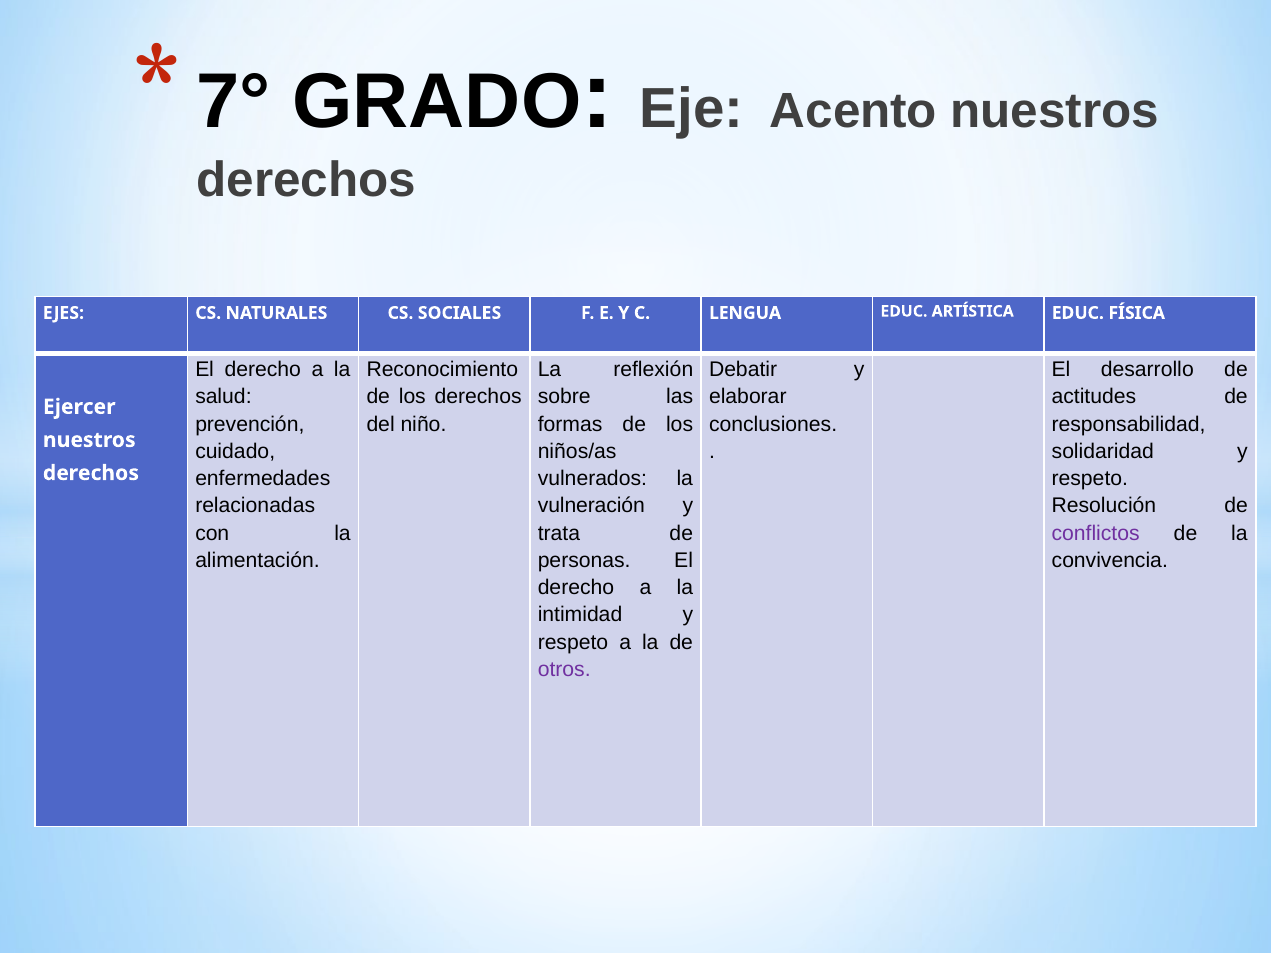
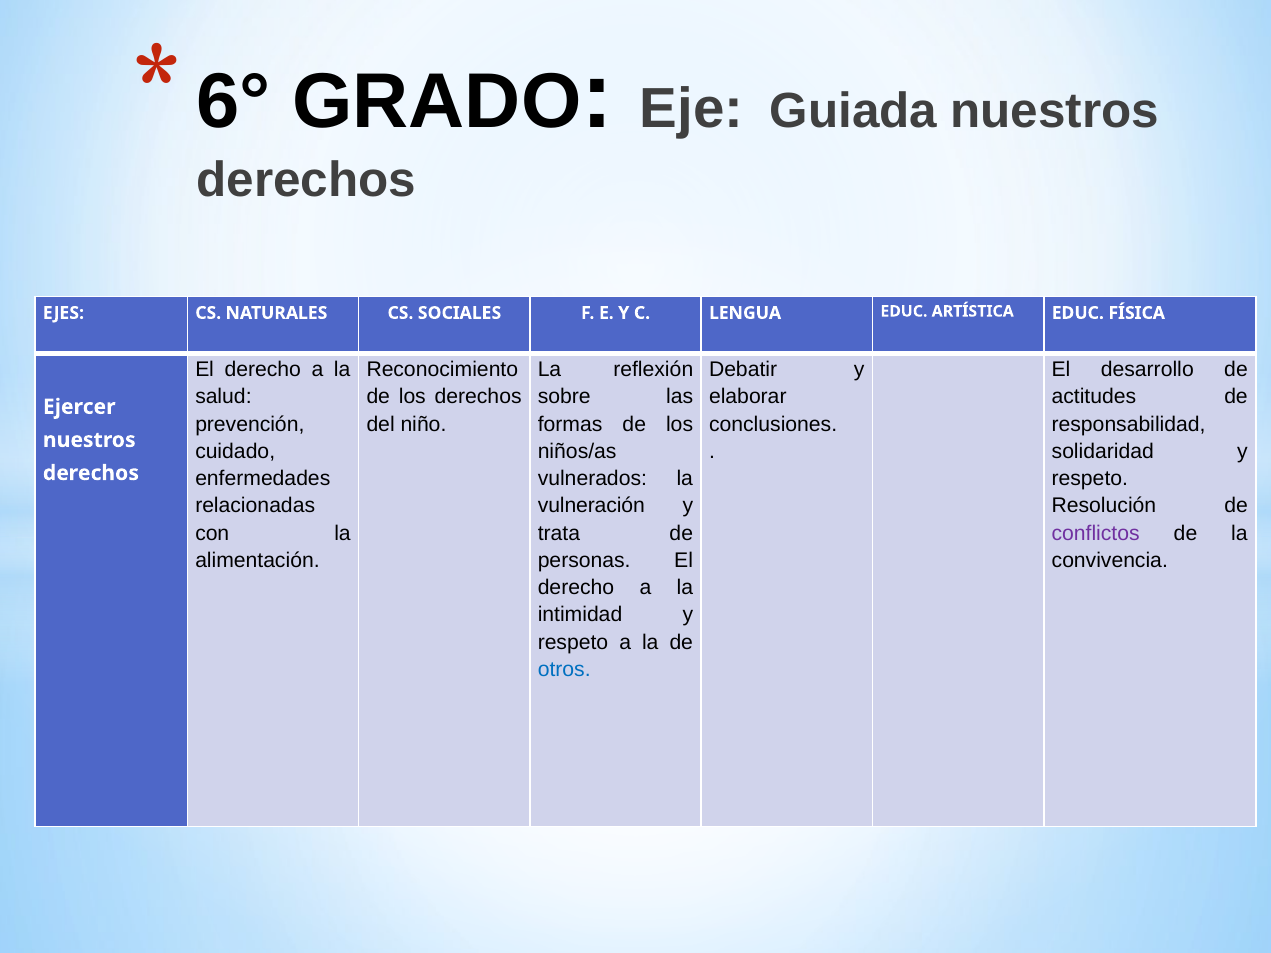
7°: 7° -> 6°
Acento: Acento -> Guiada
otros colour: purple -> blue
